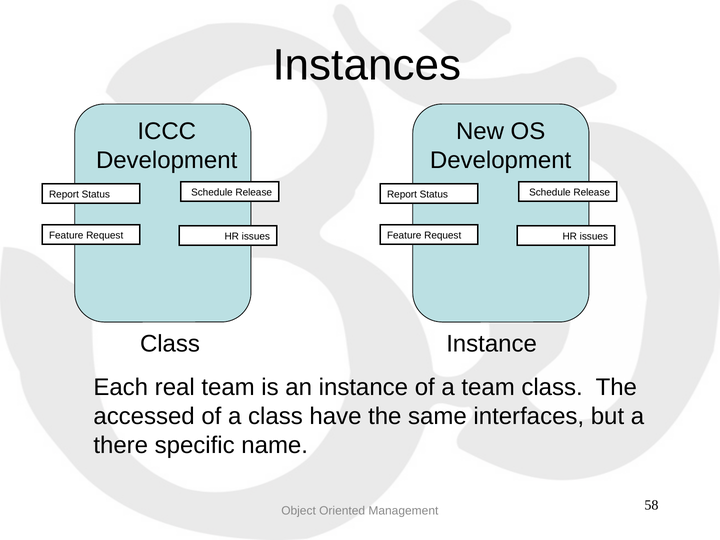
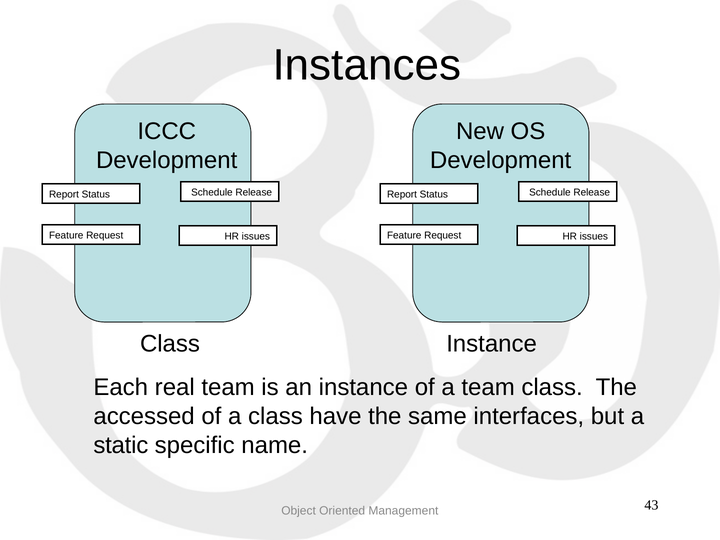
there: there -> static
58: 58 -> 43
